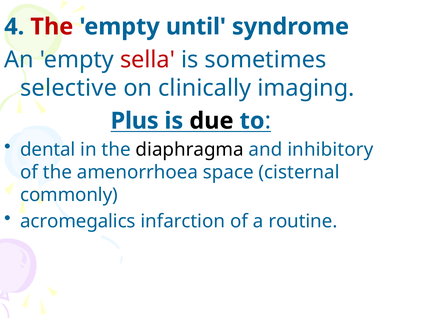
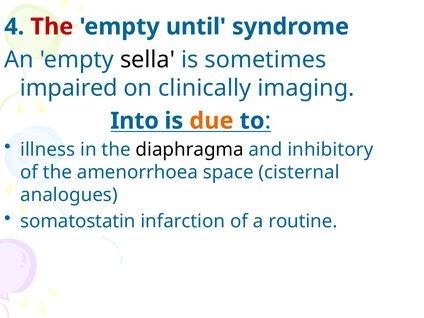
sella colour: red -> black
selective: selective -> impaired
Plus: Plus -> Into
due colour: black -> orange
dental: dental -> illness
commonly: commonly -> analogues
acromegalics: acromegalics -> somatostatin
